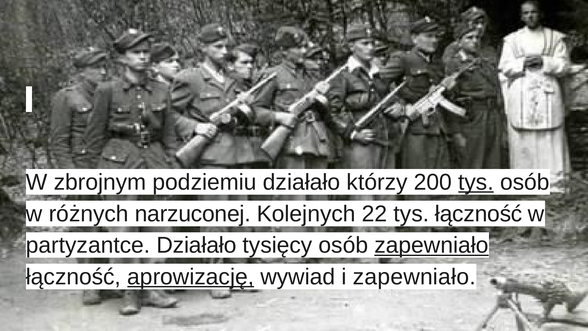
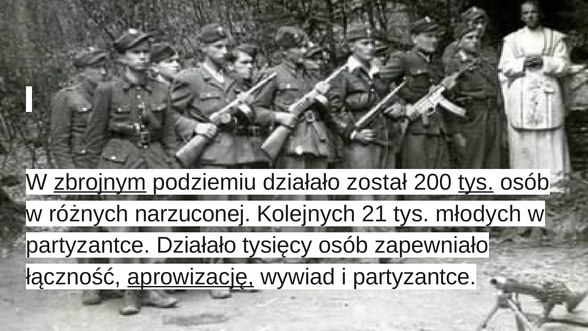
zbrojnym underline: none -> present
którzy: którzy -> został
22: 22 -> 21
tys łączność: łączność -> młodych
zapewniało at (432, 245) underline: present -> none
i zapewniało: zapewniało -> partyzantce
